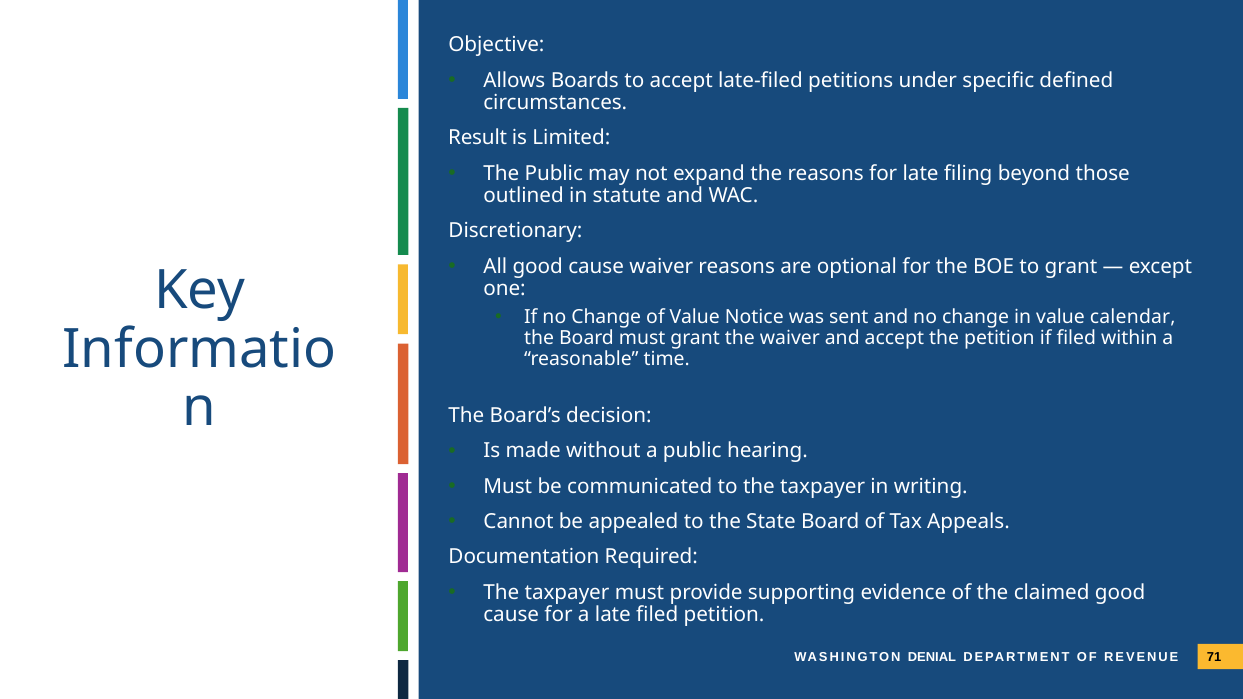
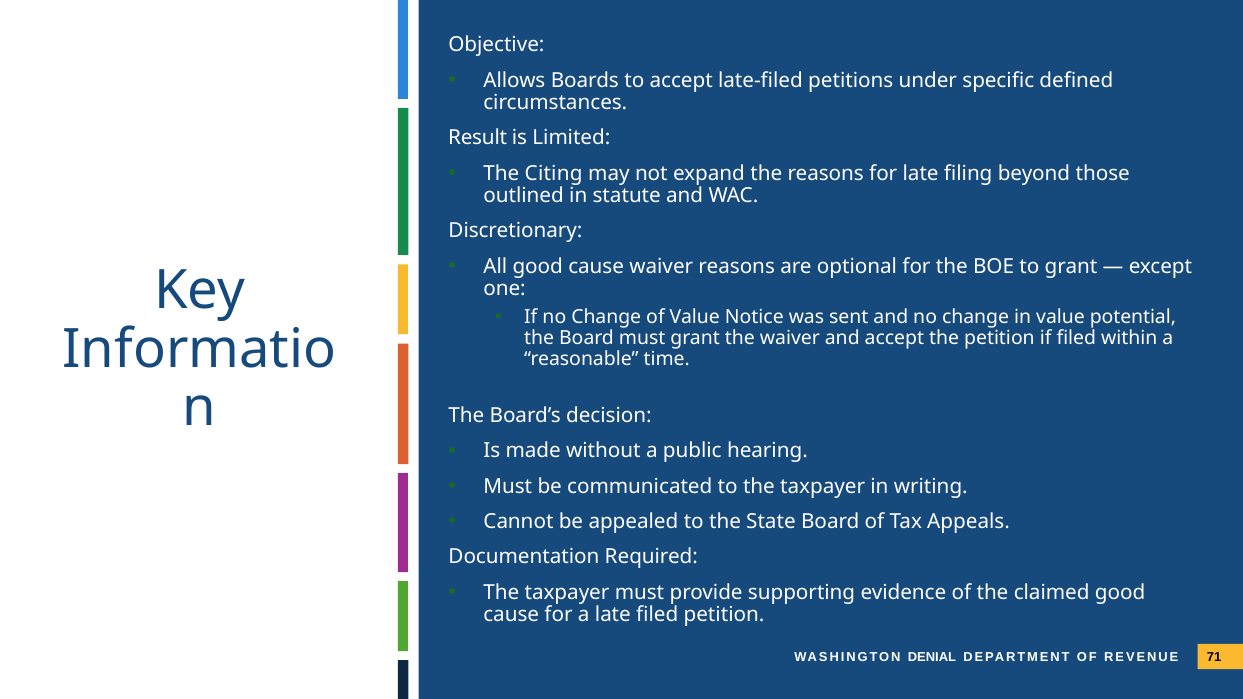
The Public: Public -> Citing
calendar: calendar -> potential
